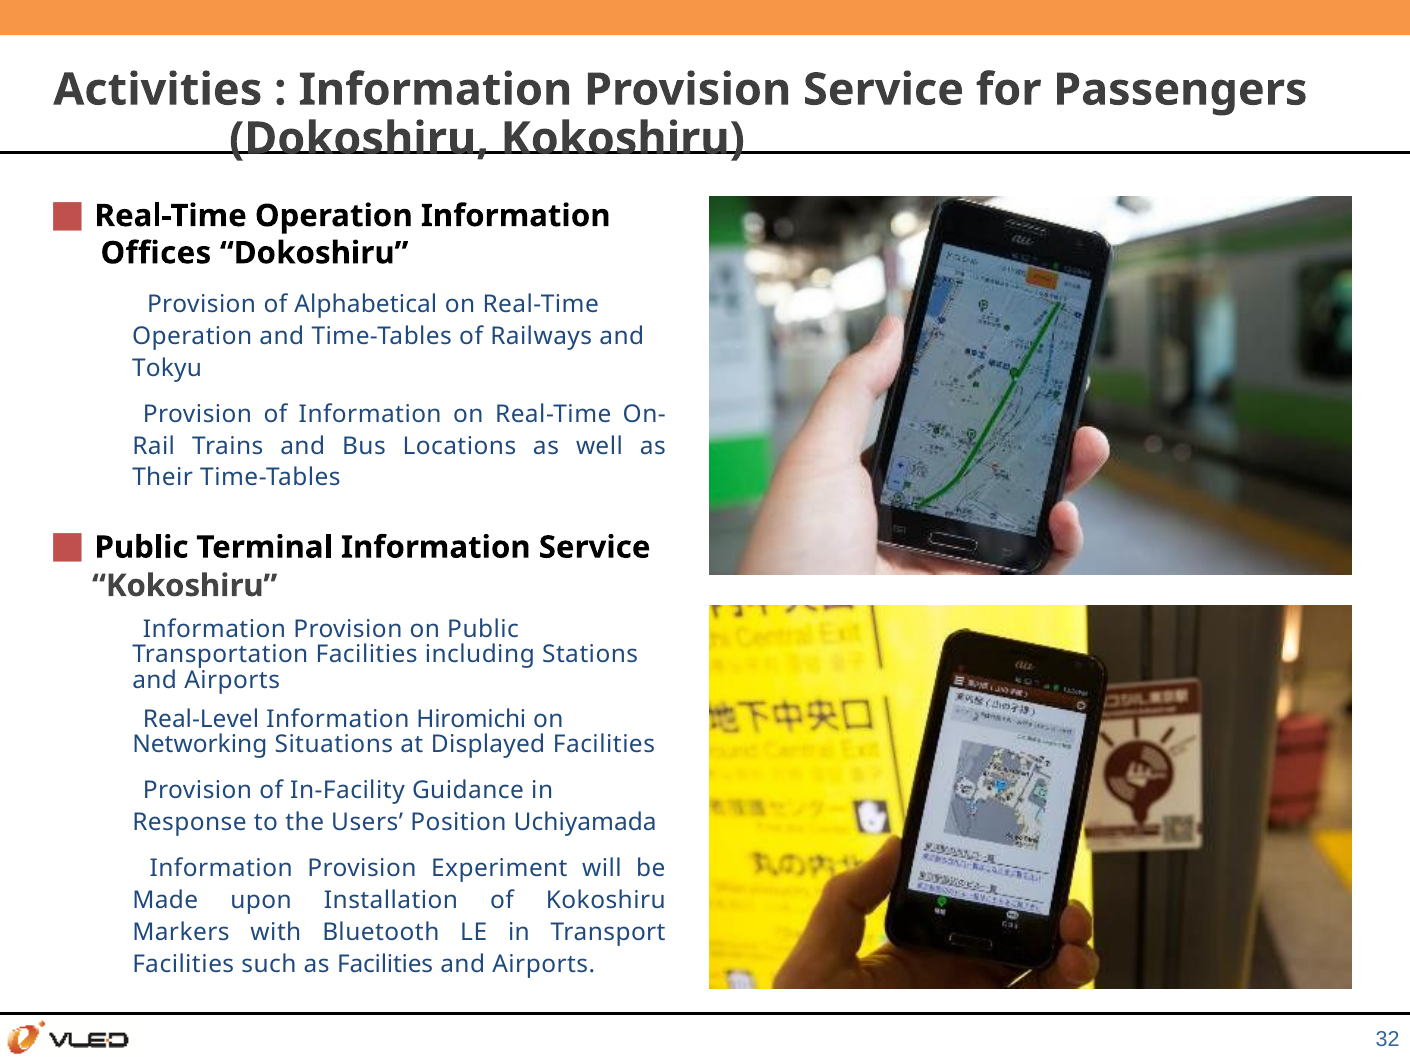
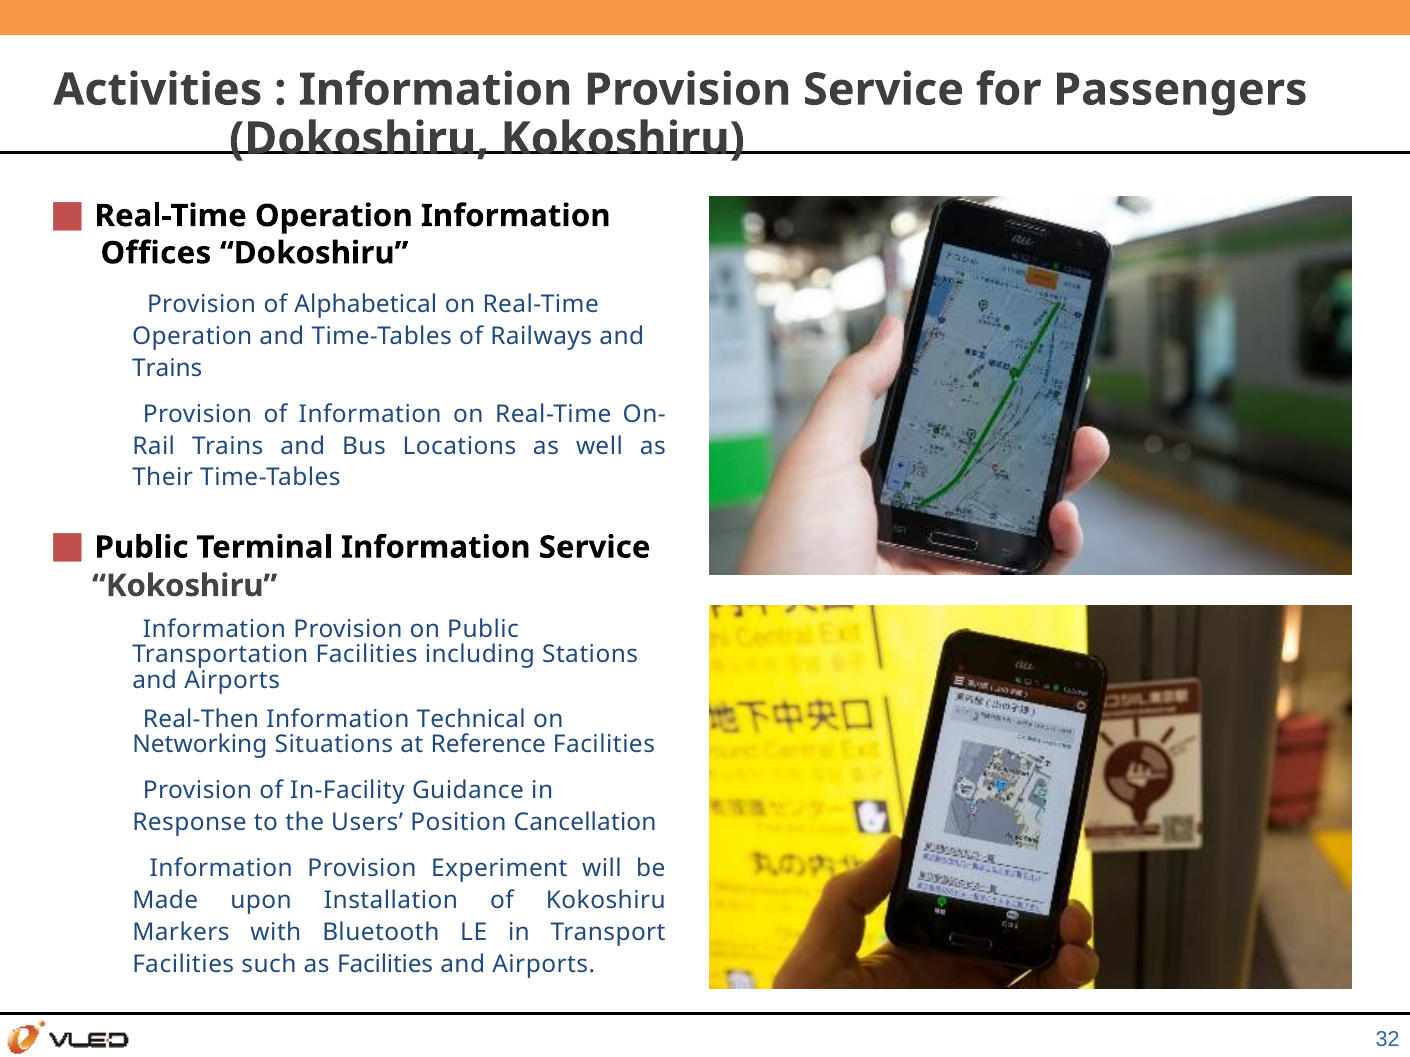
Tokyu at (167, 368): Tokyu -> Trains
Real-Level: Real-Level -> Real-Then
Hiromichi: Hiromichi -> Technical
Displayed: Displayed -> Reference
Uchiyamada: Uchiyamada -> Cancellation
